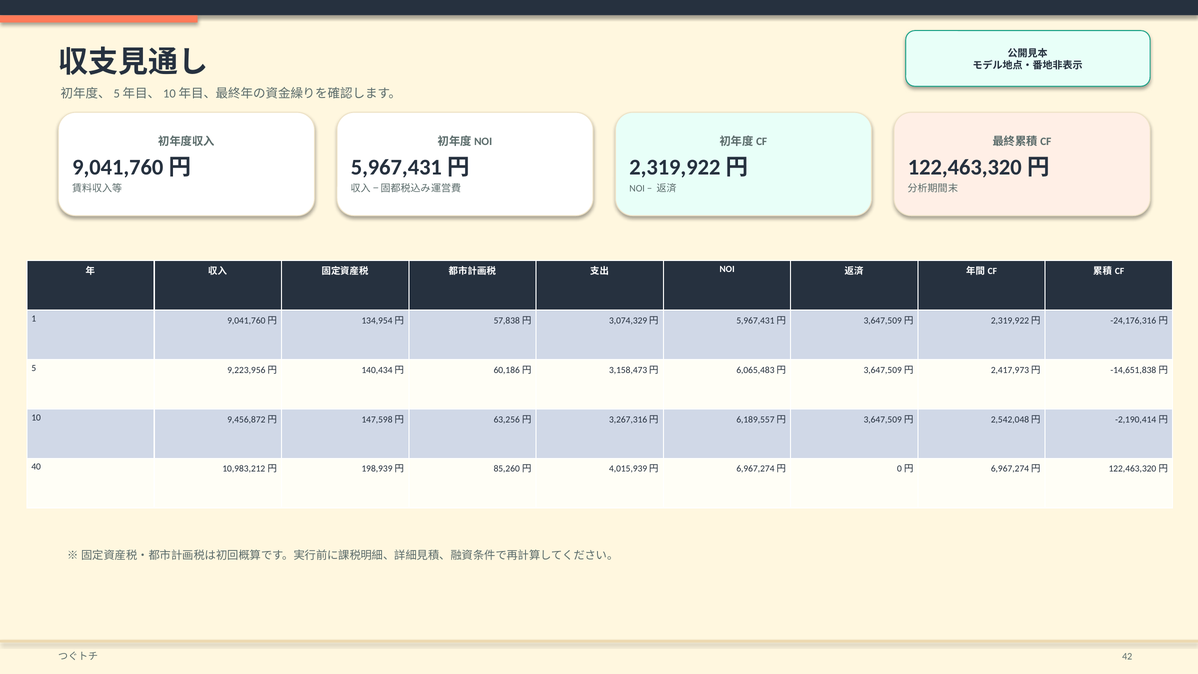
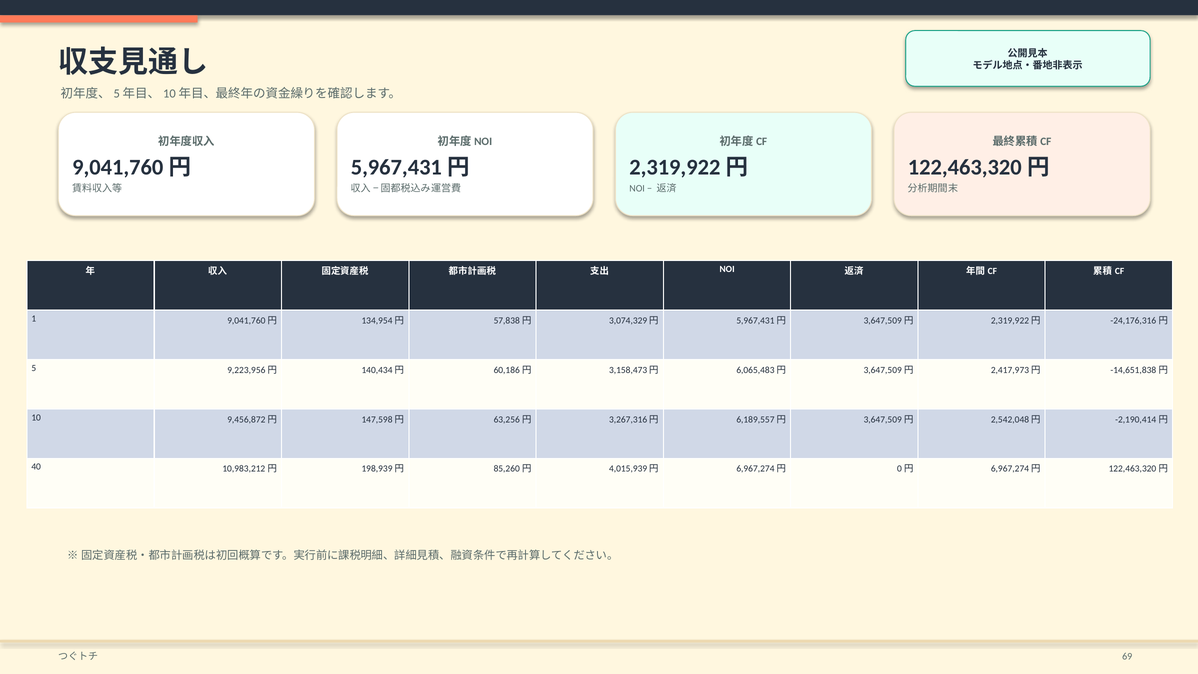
42: 42 -> 69
